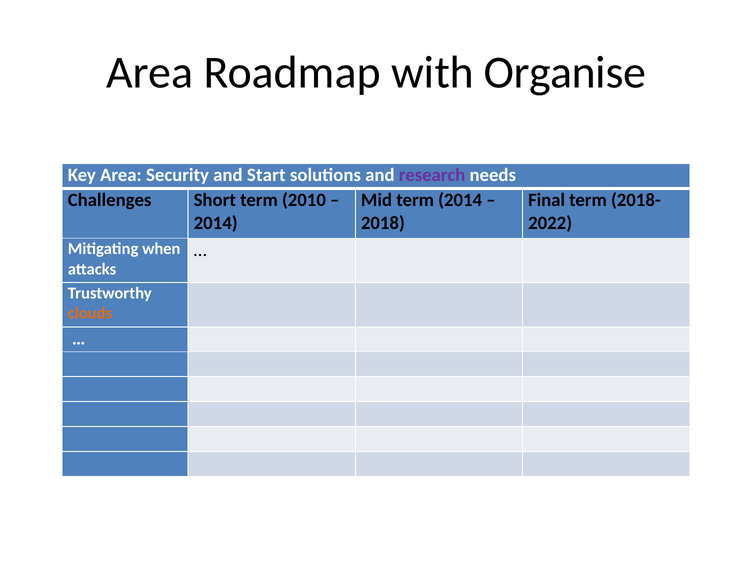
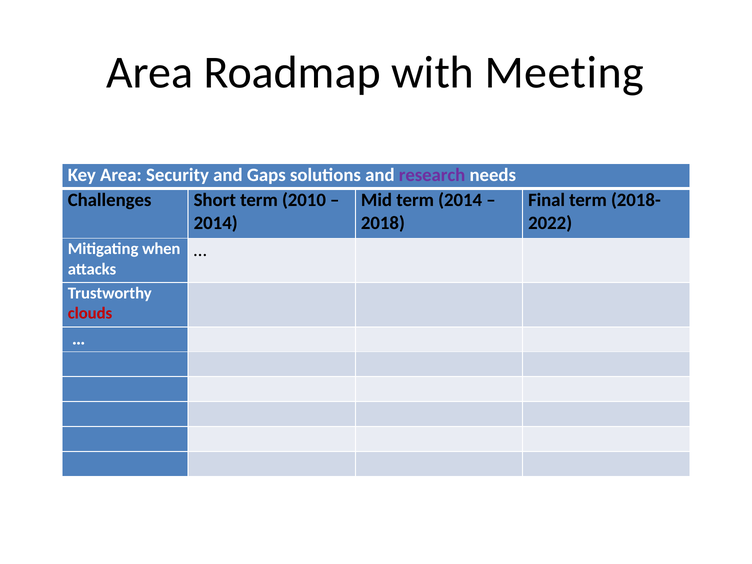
Organise: Organise -> Meeting
Start: Start -> Gaps
clouds colour: orange -> red
